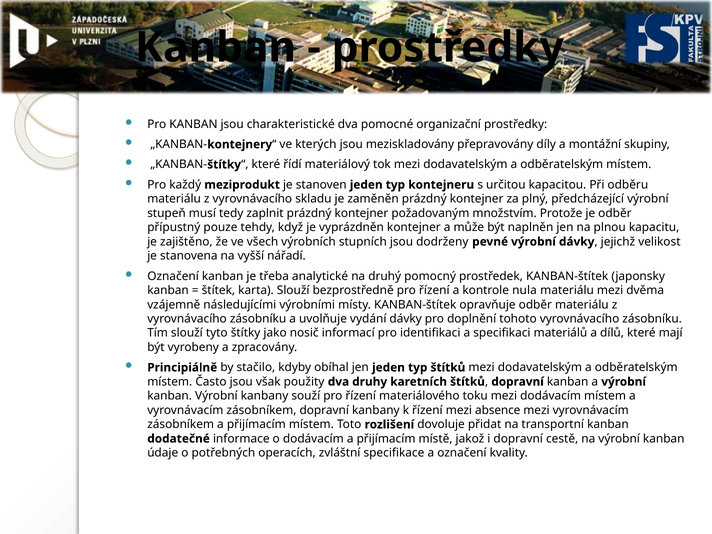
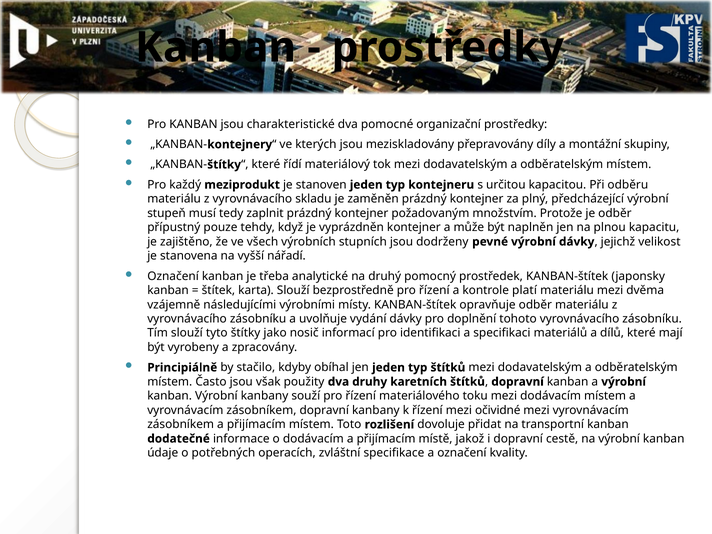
nula: nula -> platí
absence: absence -> očividné
